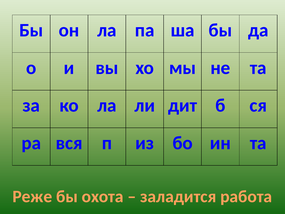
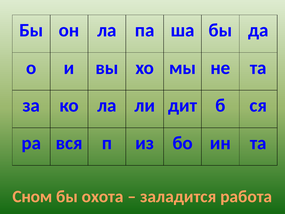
Реже: Реже -> Сном
